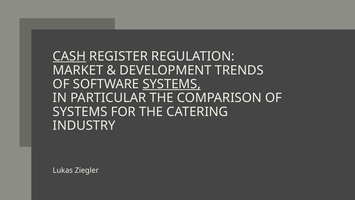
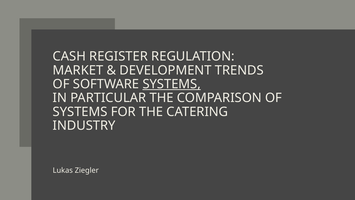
CASH underline: present -> none
